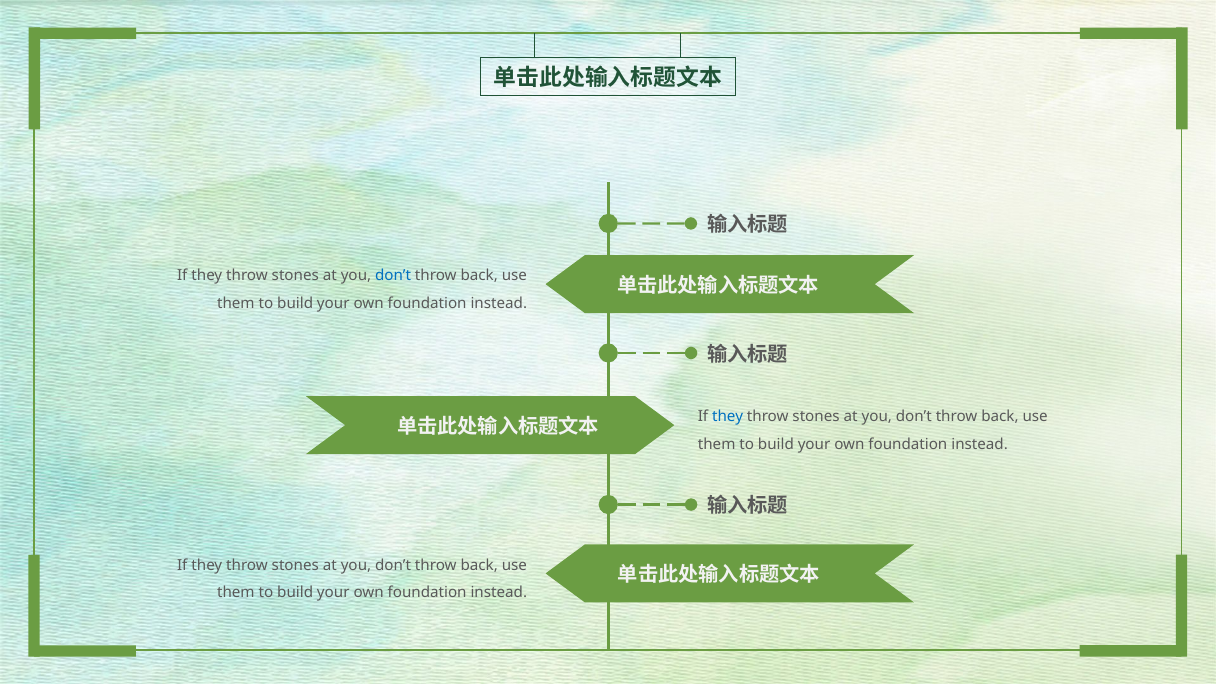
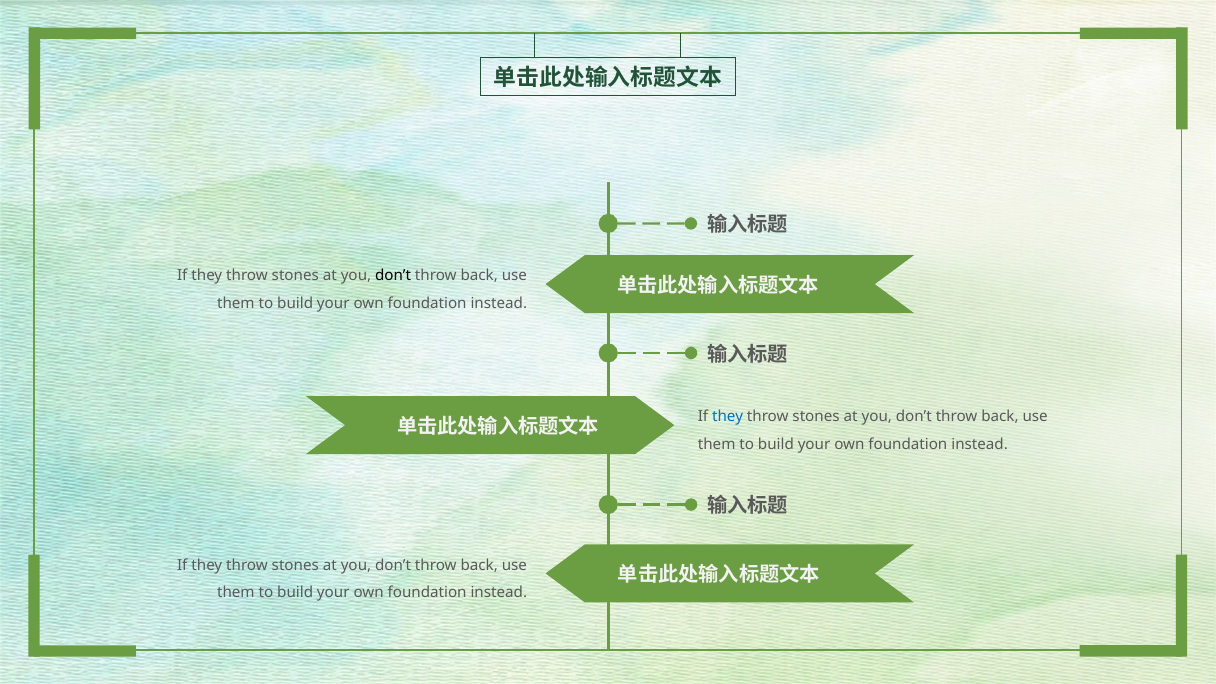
don’t at (393, 276) colour: blue -> black
